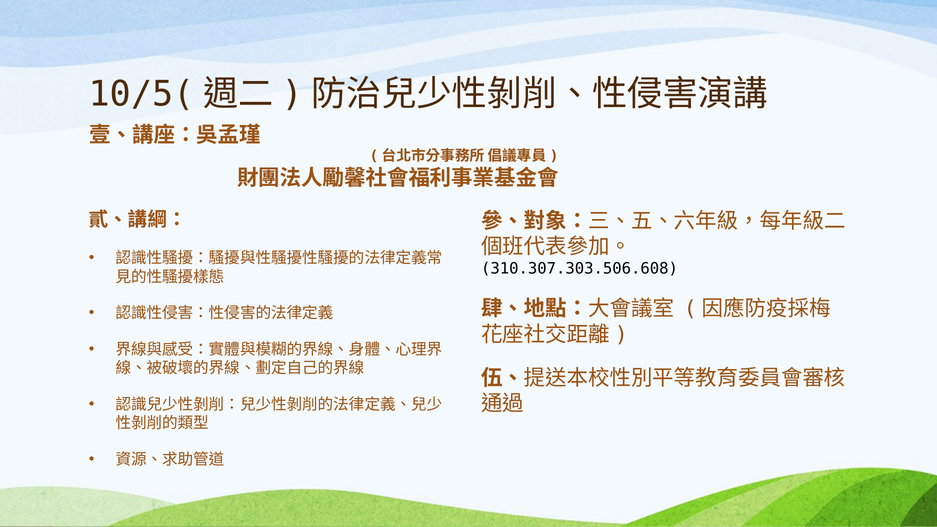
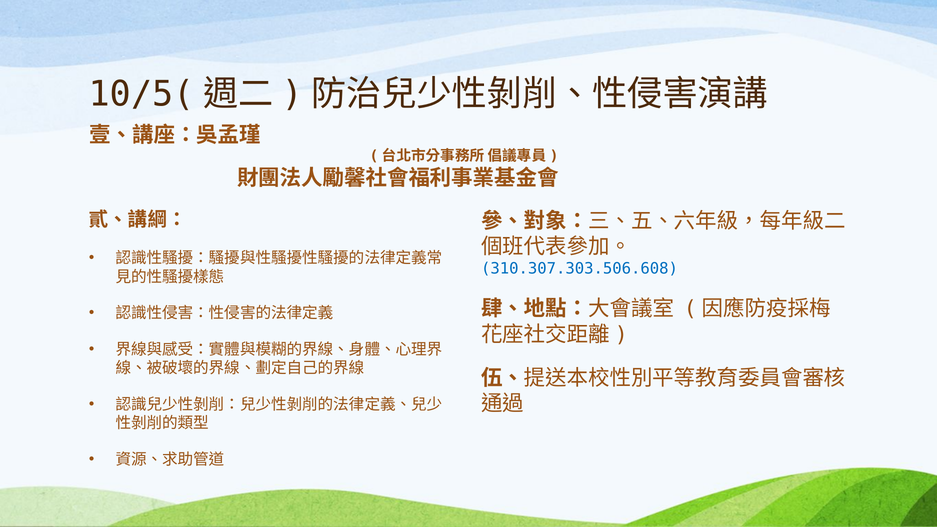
310.307.303.506.608 colour: black -> blue
